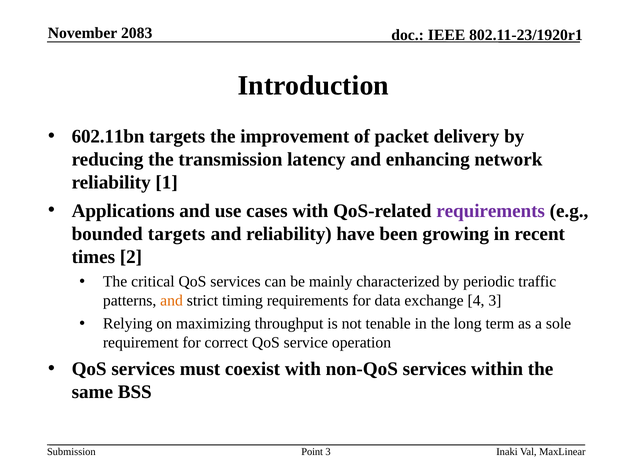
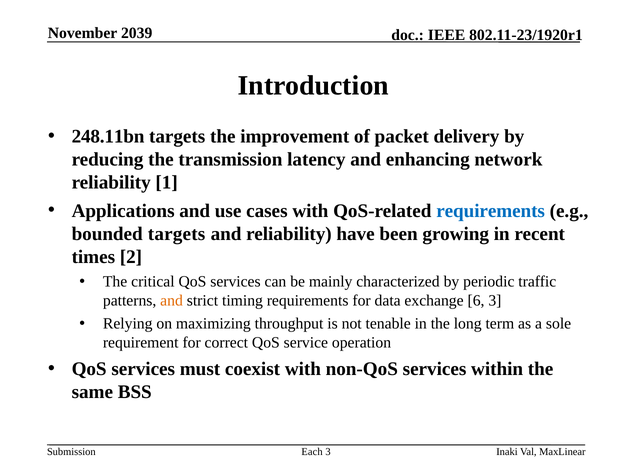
2083: 2083 -> 2039
602.11bn: 602.11bn -> 248.11bn
requirements at (491, 210) colour: purple -> blue
4: 4 -> 6
Point: Point -> Each
